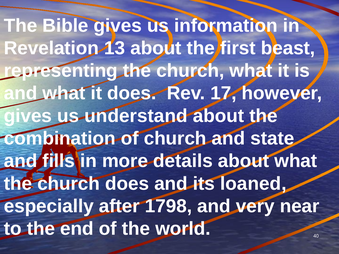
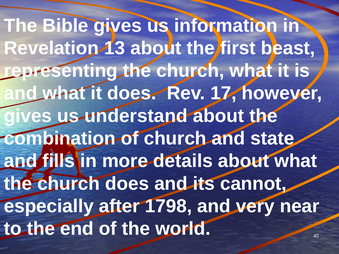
loaned: loaned -> cannot
